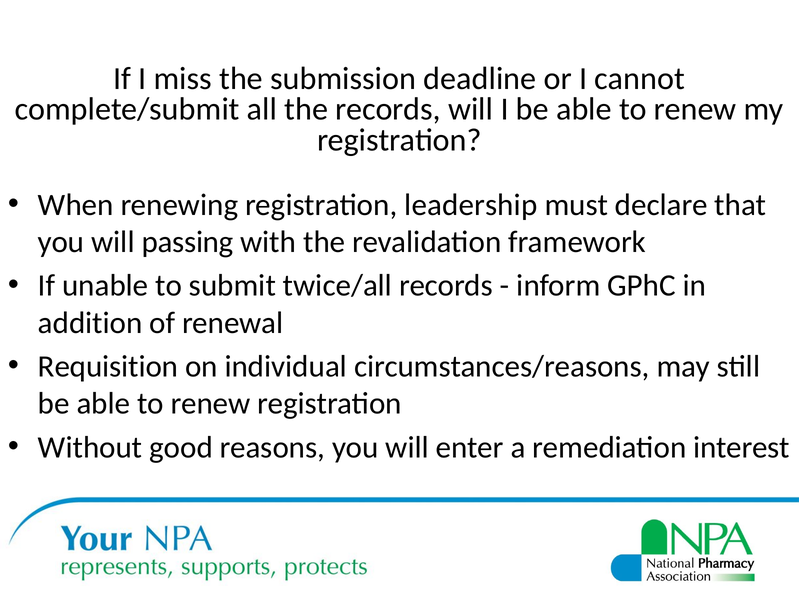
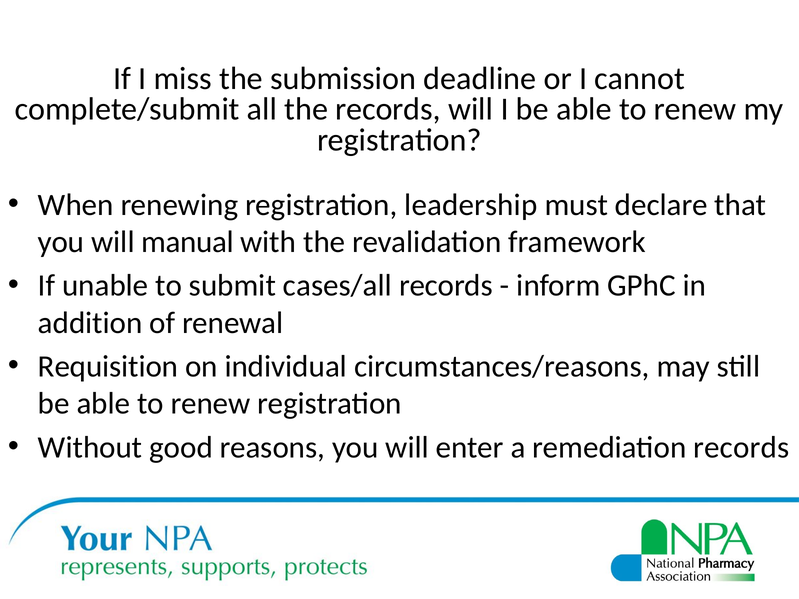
passing: passing -> manual
twice/all: twice/all -> cases/all
remediation interest: interest -> records
